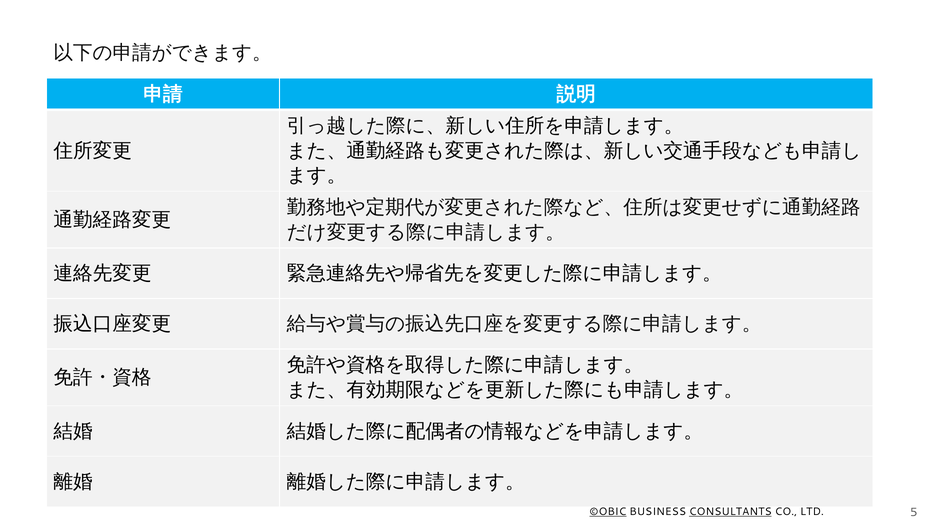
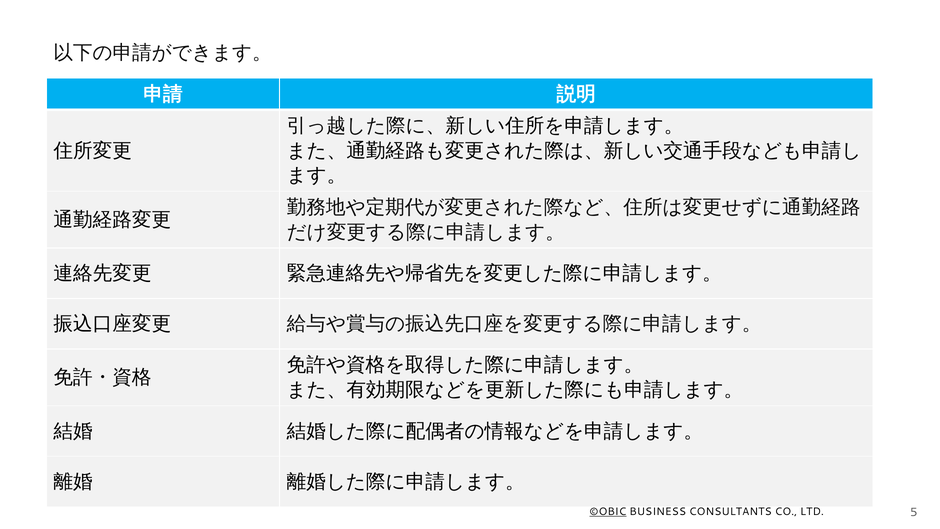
CONSULTANTS underline: present -> none
